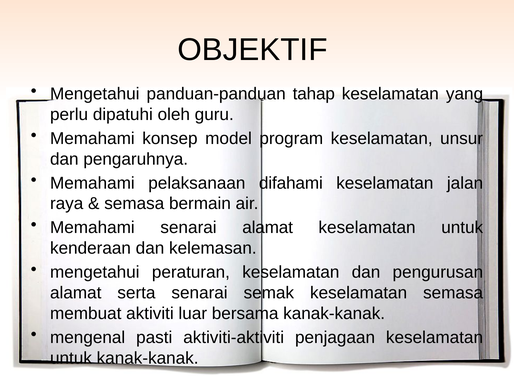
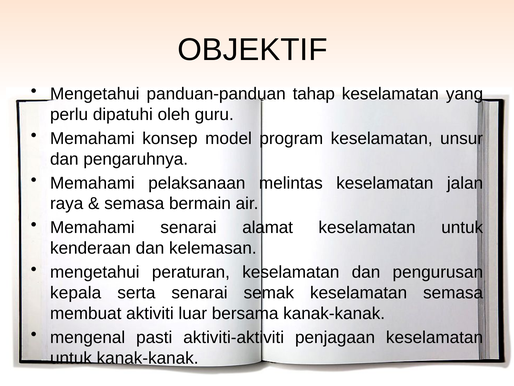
difahami: difahami -> melintas
alamat at (76, 292): alamat -> kepala
